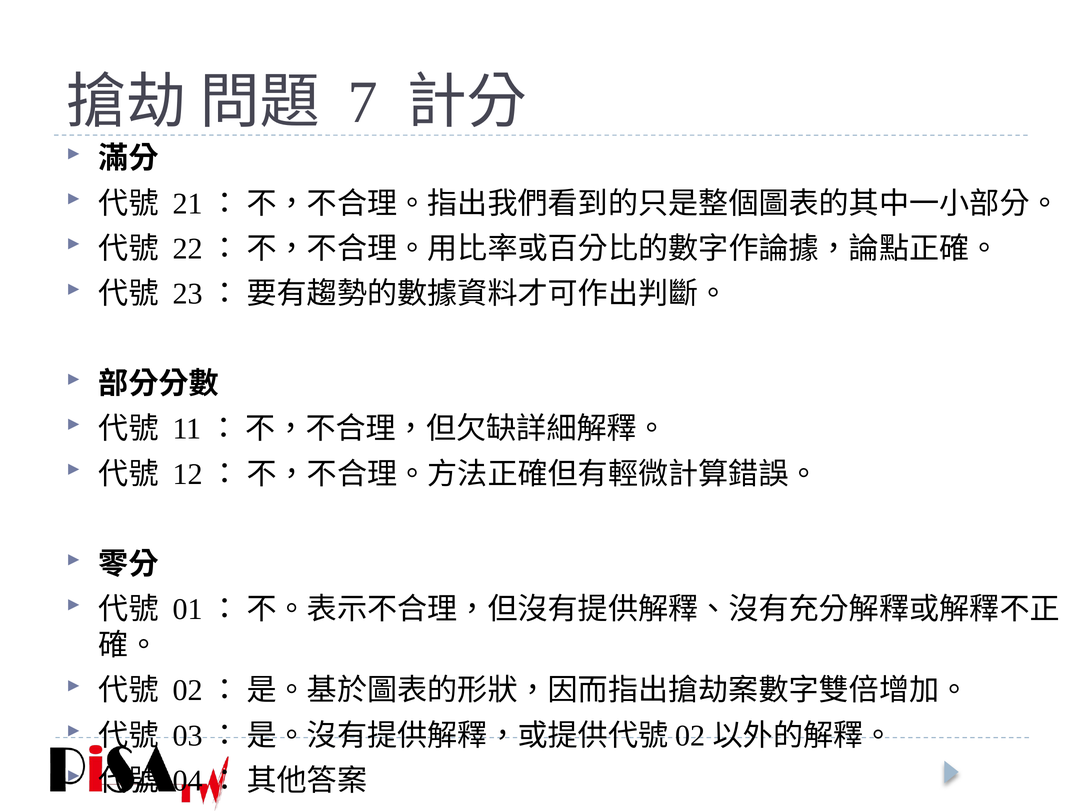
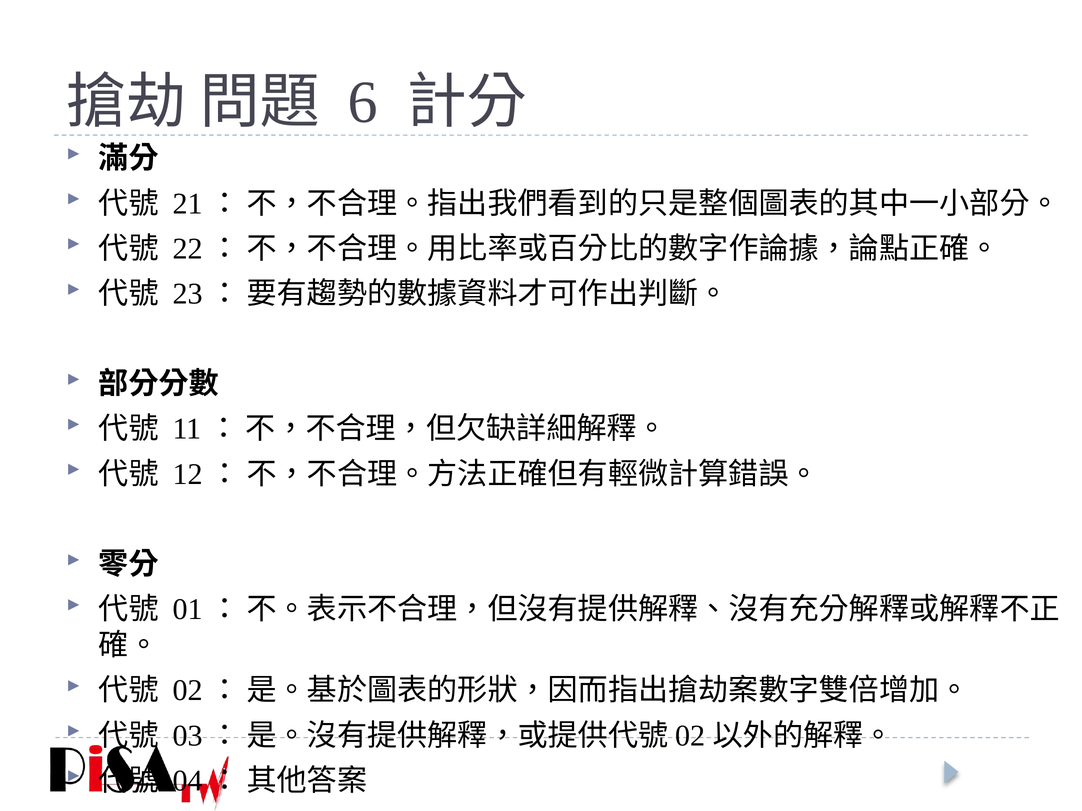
7: 7 -> 6
